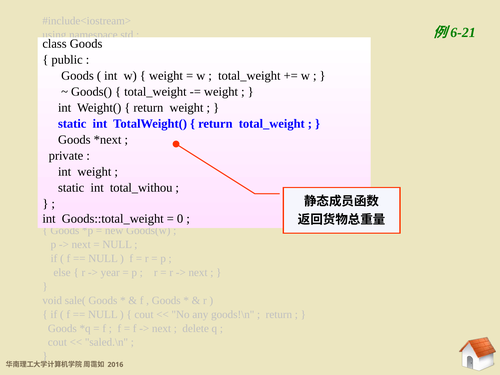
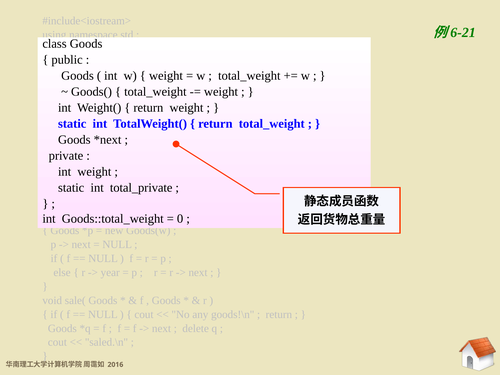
total_withou: total_withou -> total_private
